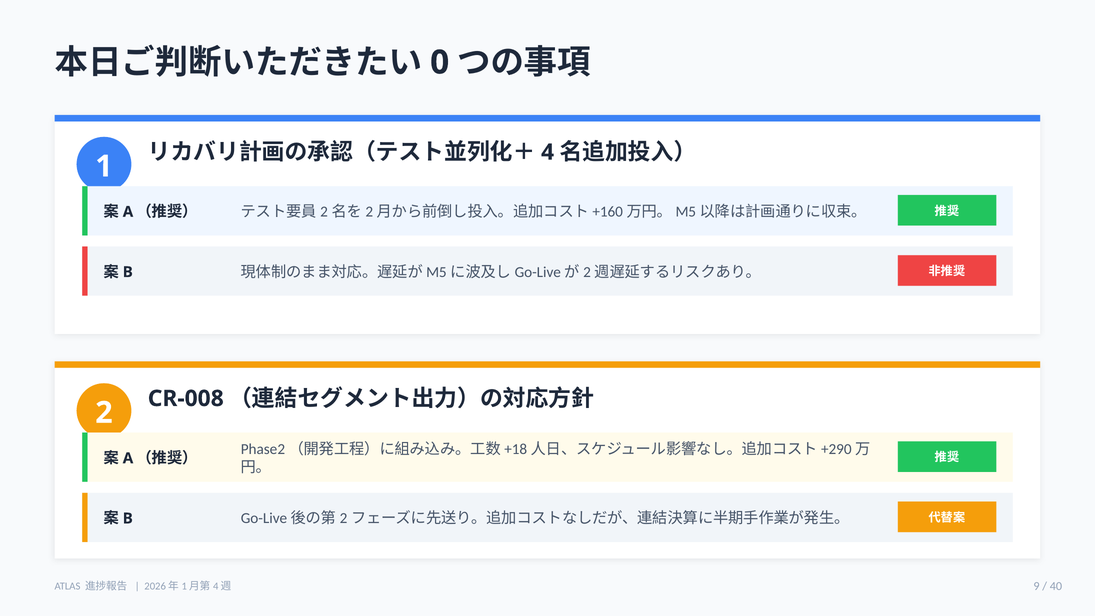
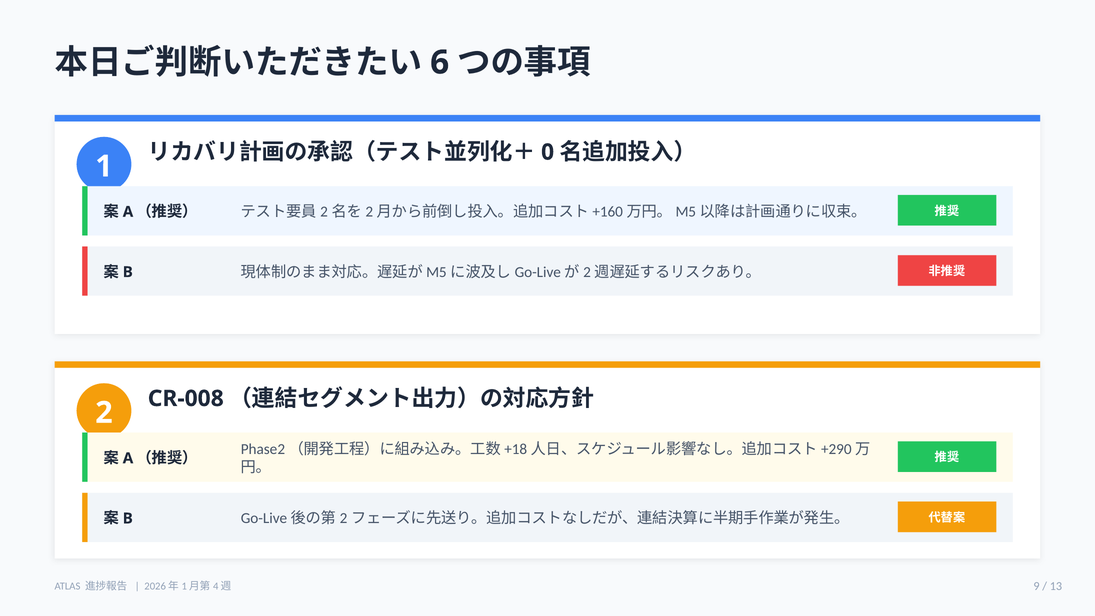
0: 0 -> 6
4: 4 -> 0
40: 40 -> 13
